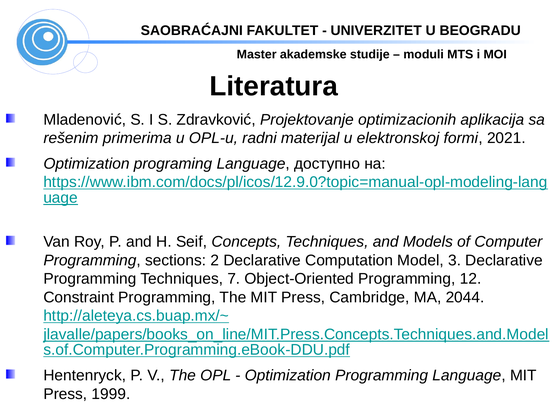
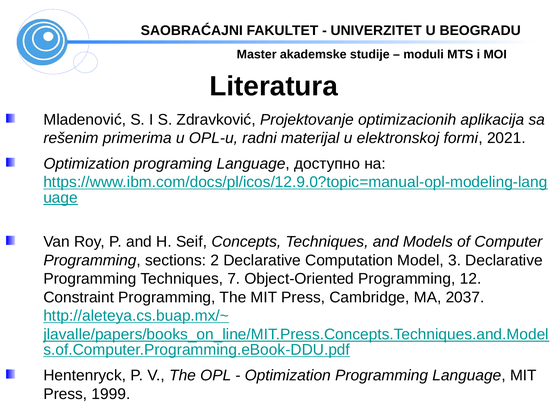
2044: 2044 -> 2037
